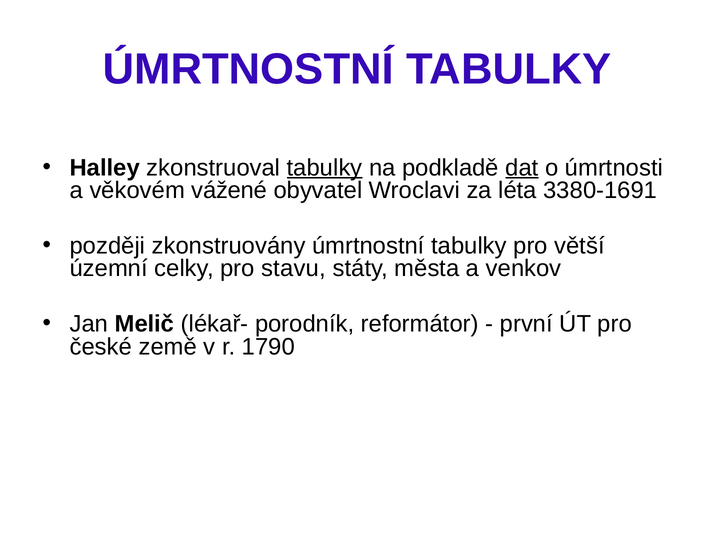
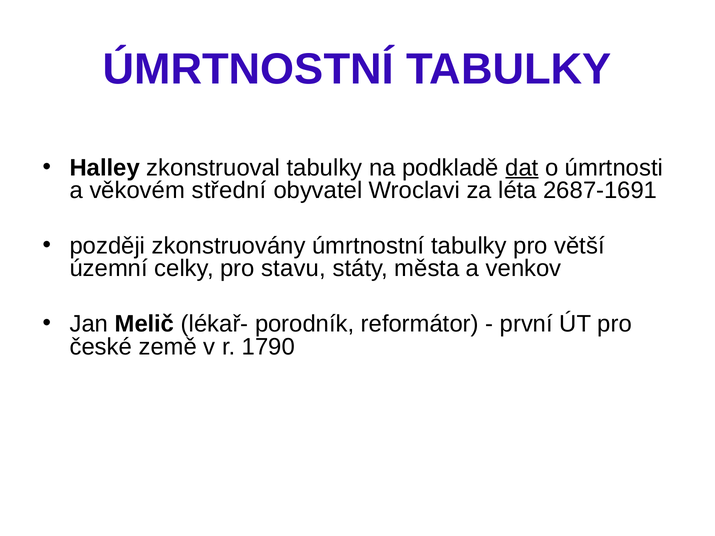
tabulky at (325, 168) underline: present -> none
vážené: vážené -> střední
3380-1691: 3380-1691 -> 2687-1691
